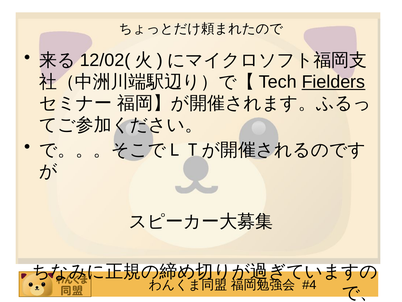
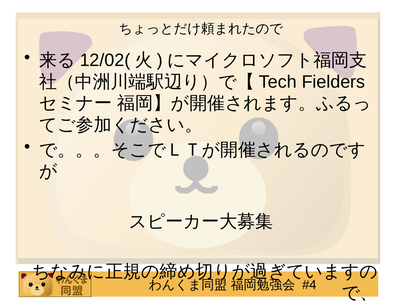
Fielders underline: present -> none
